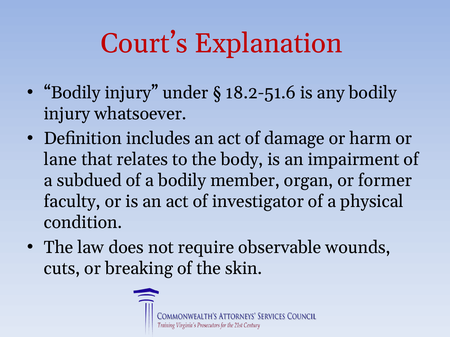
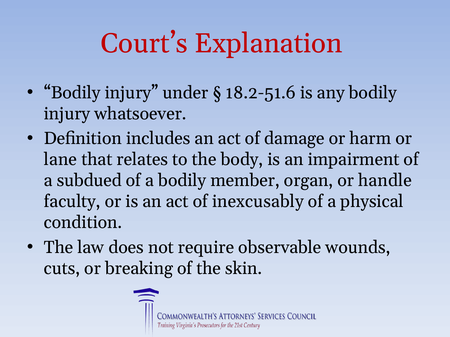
former: former -> handle
investigator: investigator -> inexcusably
